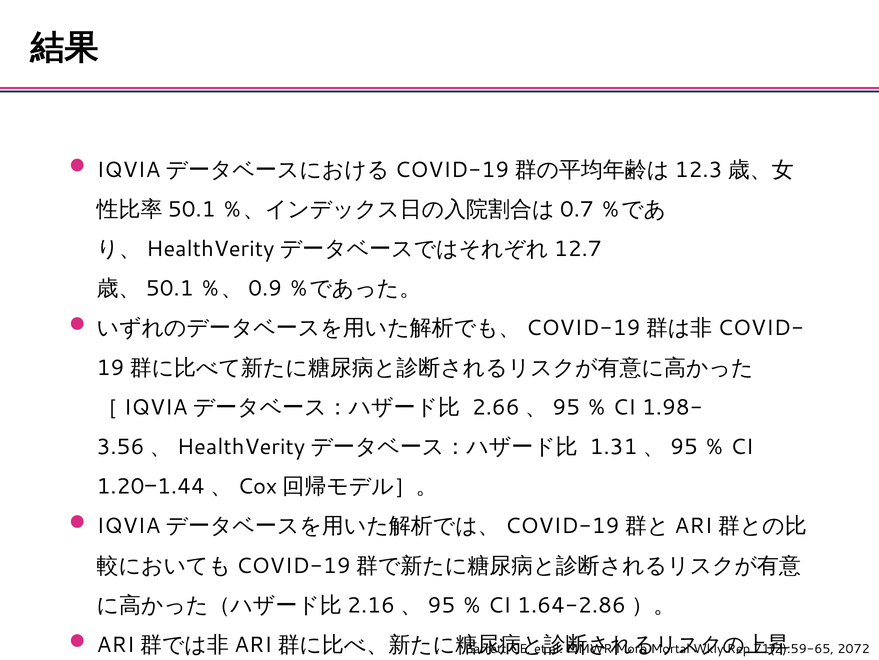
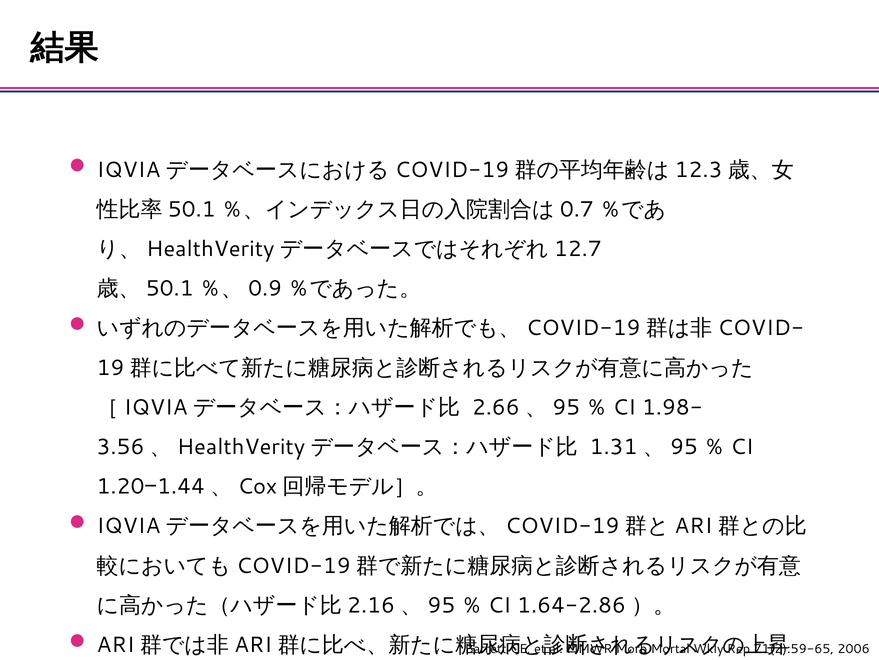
2072: 2072 -> 2006
